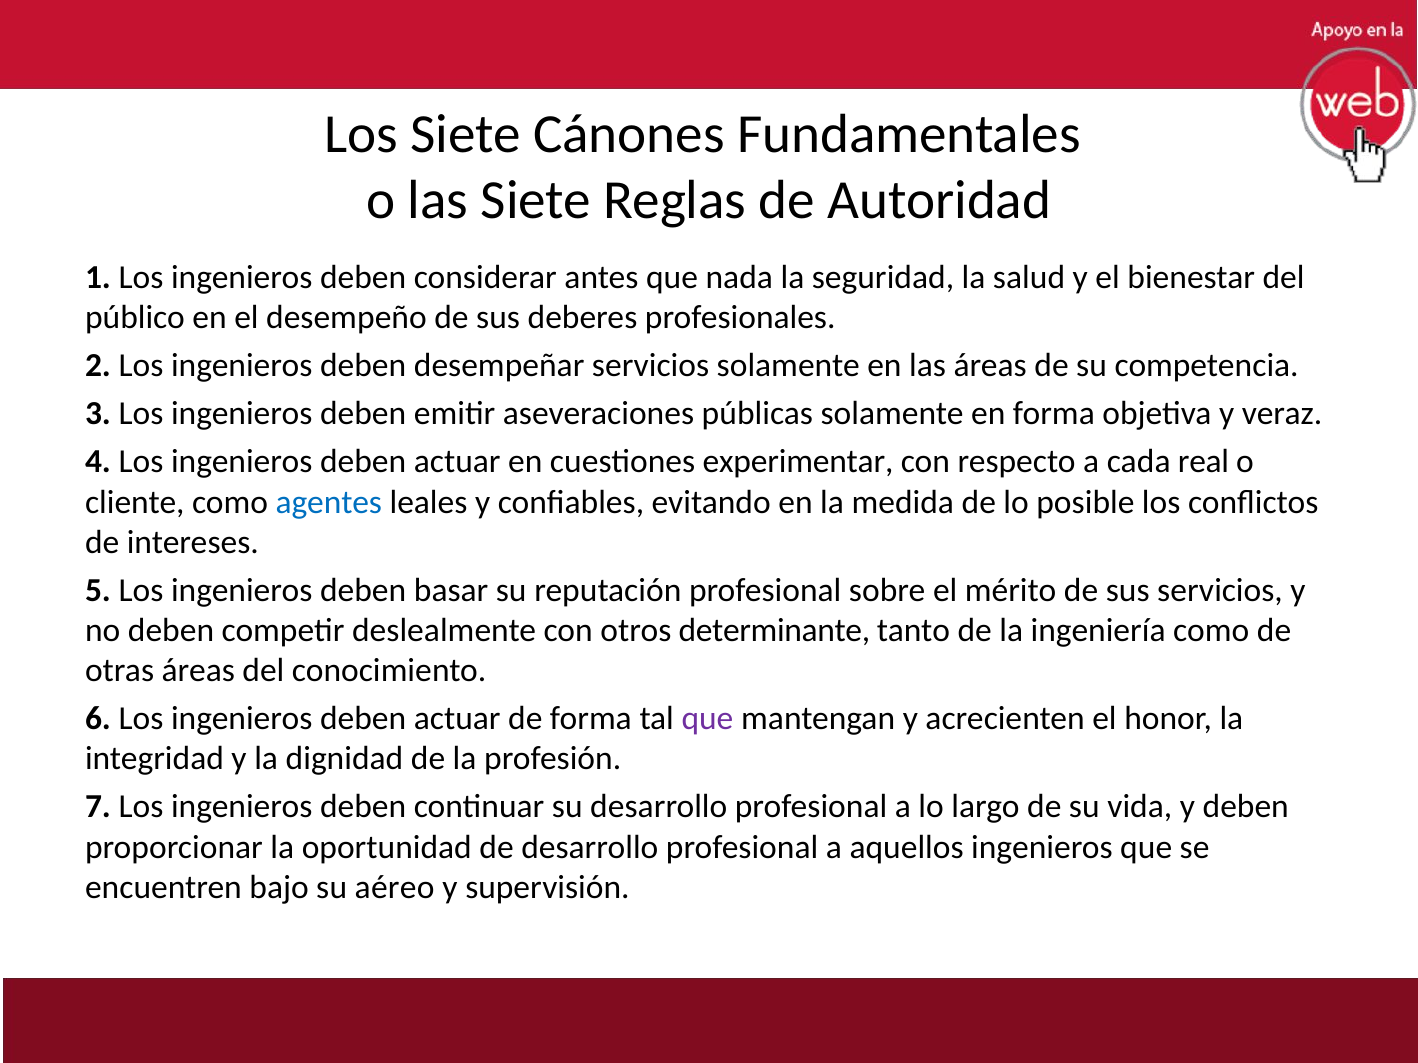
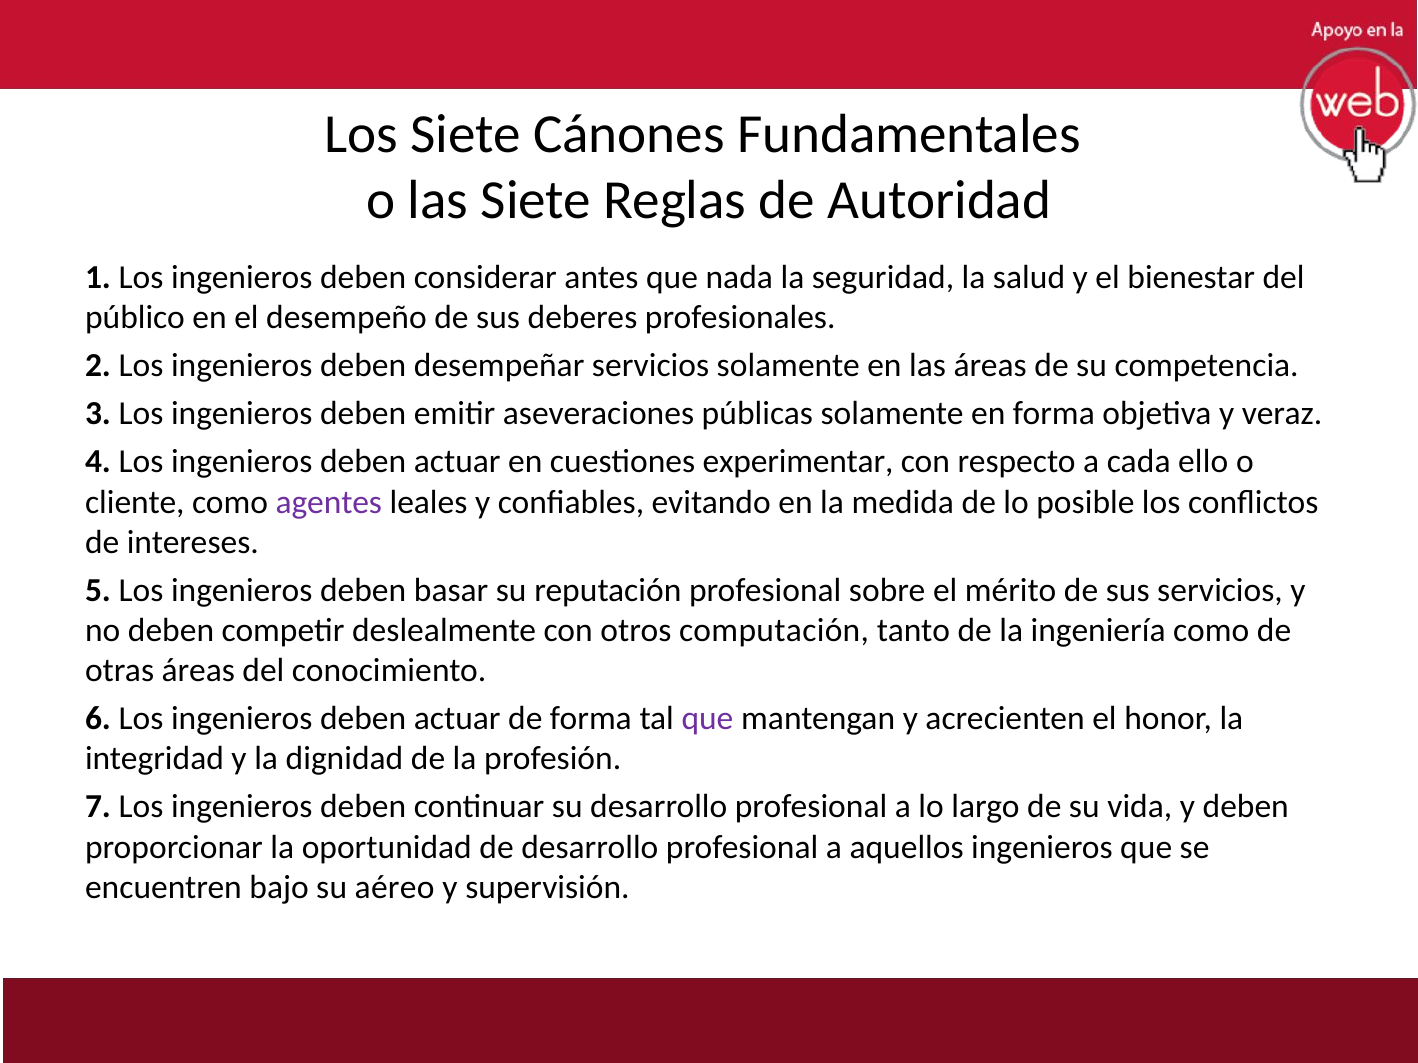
real: real -> ello
agentes colour: blue -> purple
determinante: determinante -> computación
